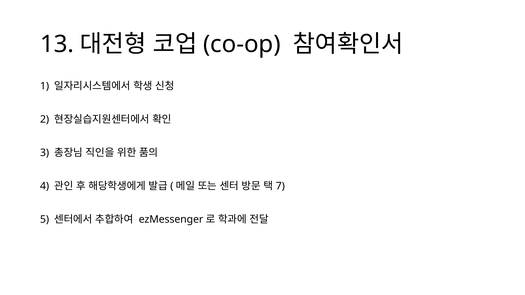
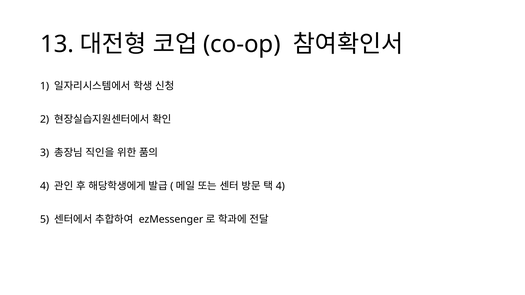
7 at (280, 186): 7 -> 4
